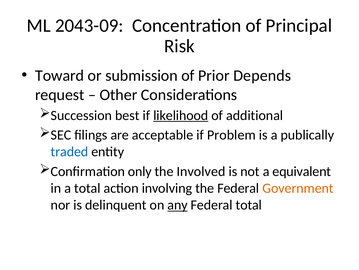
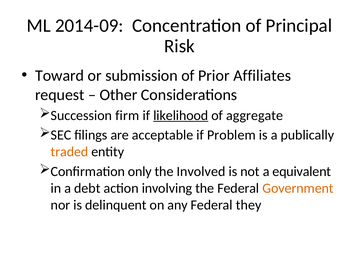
2043-09: 2043-09 -> 2014-09
Depends: Depends -> Affiliates
best: best -> firm
additional: additional -> aggregate
traded colour: blue -> orange
a total: total -> debt
any underline: present -> none
Federal total: total -> they
